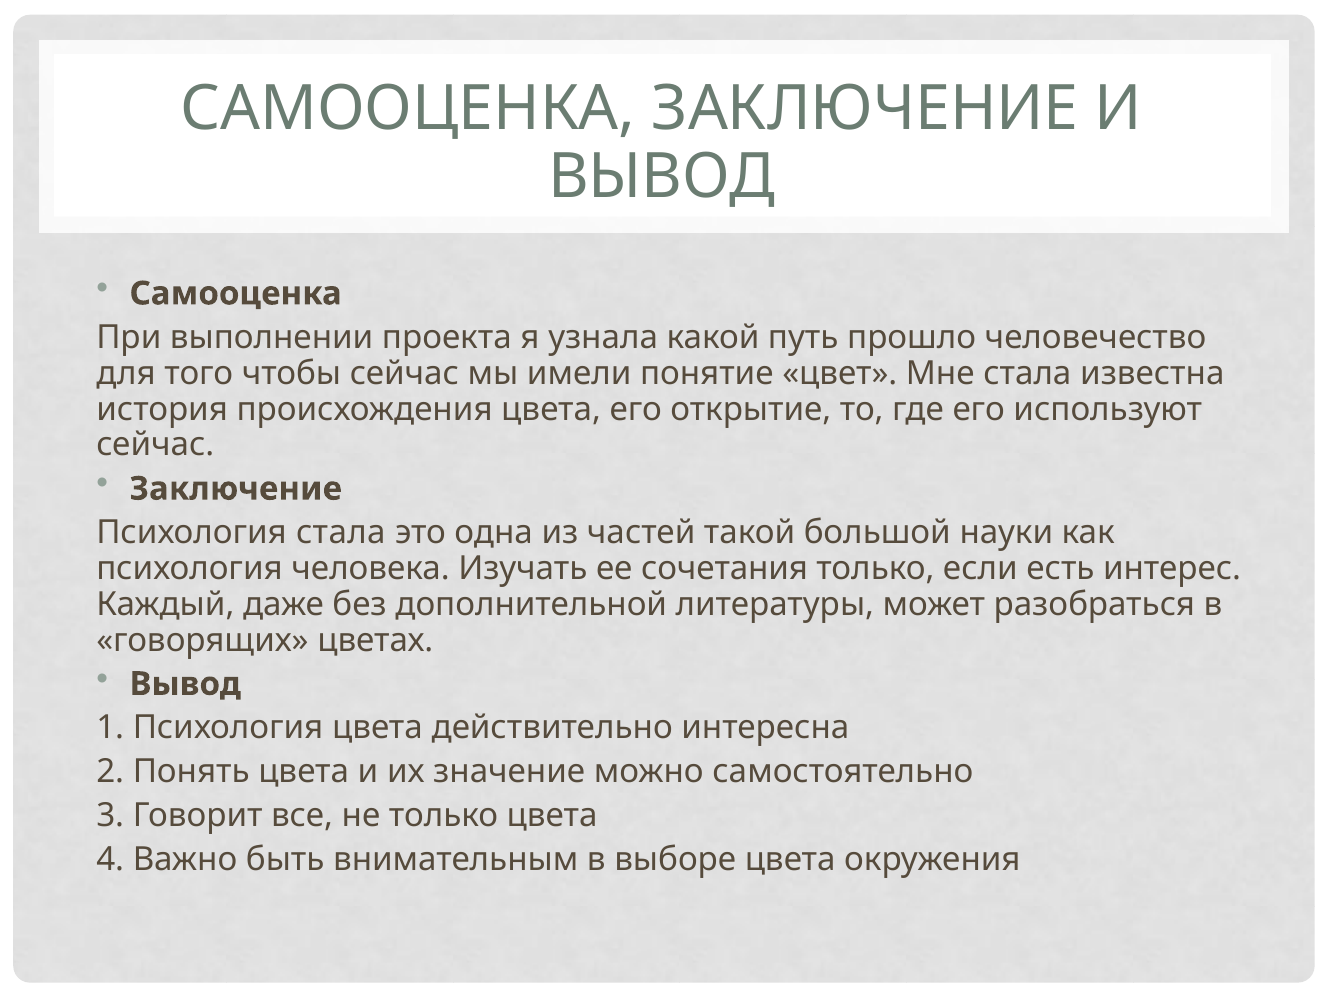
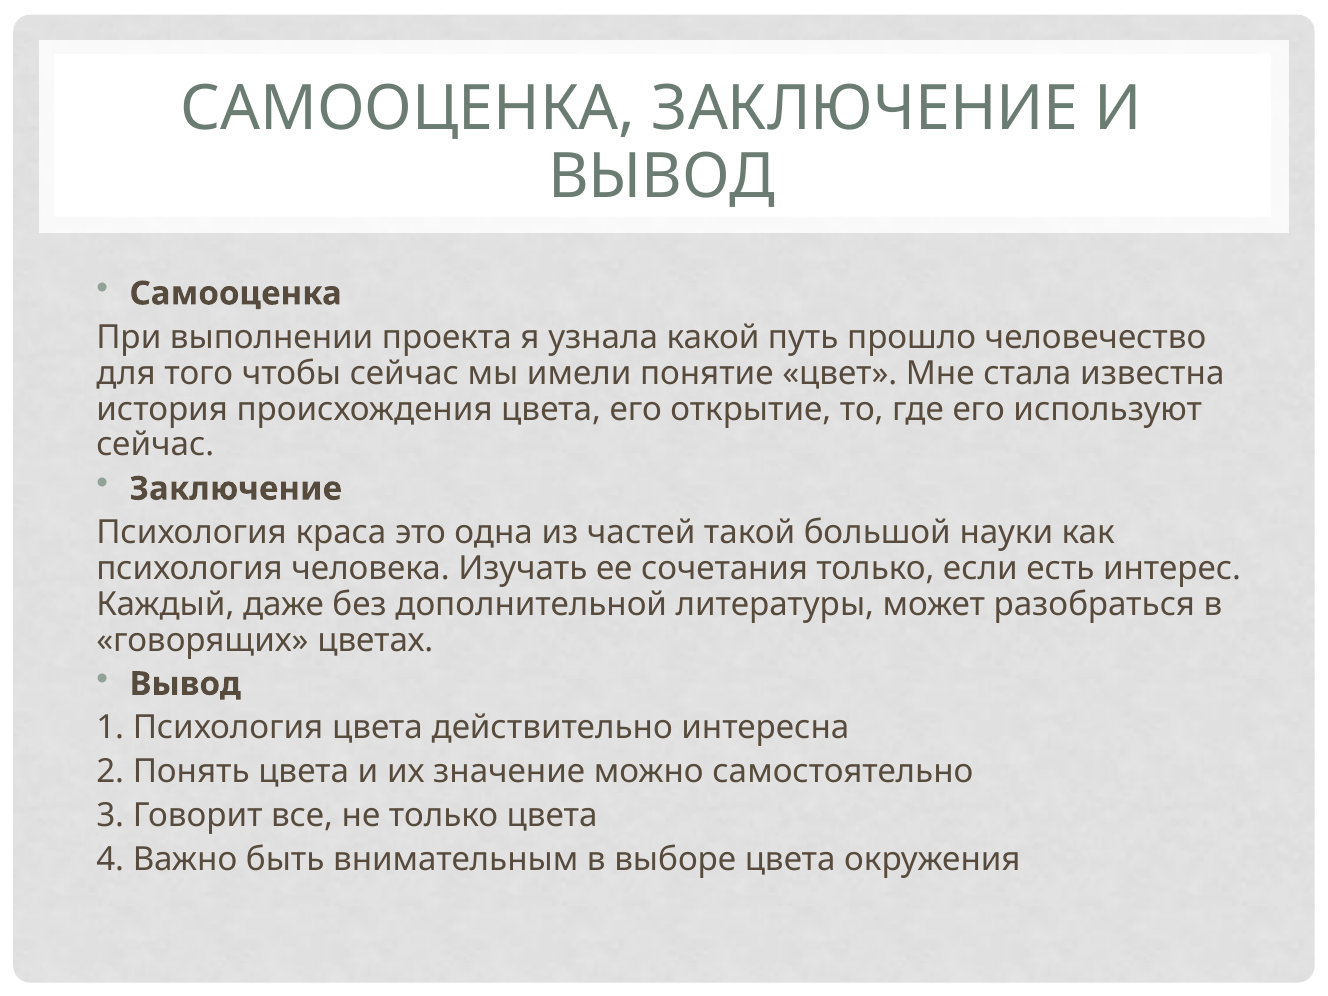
Психология стала: стала -> краса
